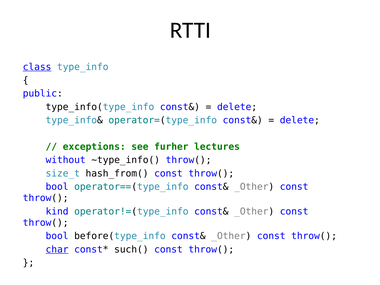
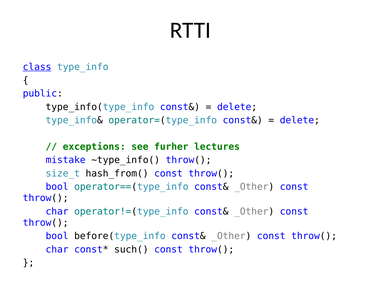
without: without -> mistake
kind at (57, 211): kind -> char
char at (57, 249) underline: present -> none
